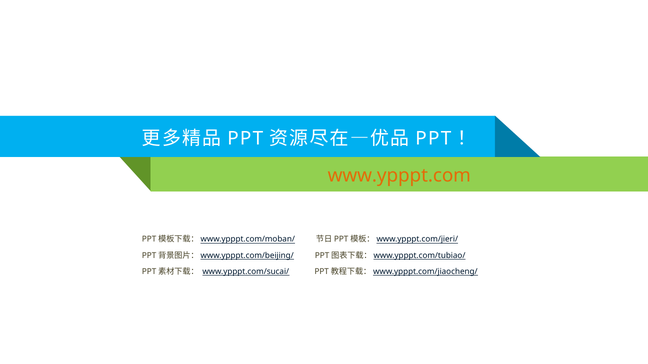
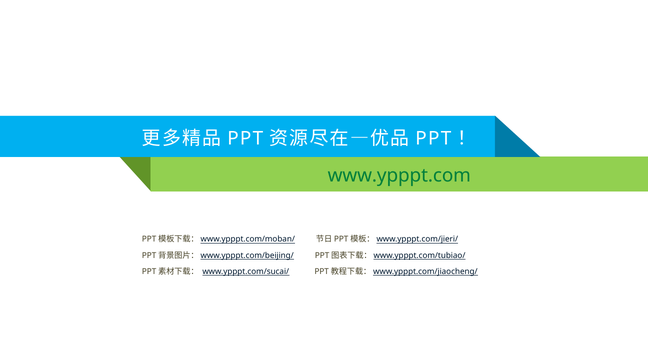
www.ypppt.com colour: orange -> green
